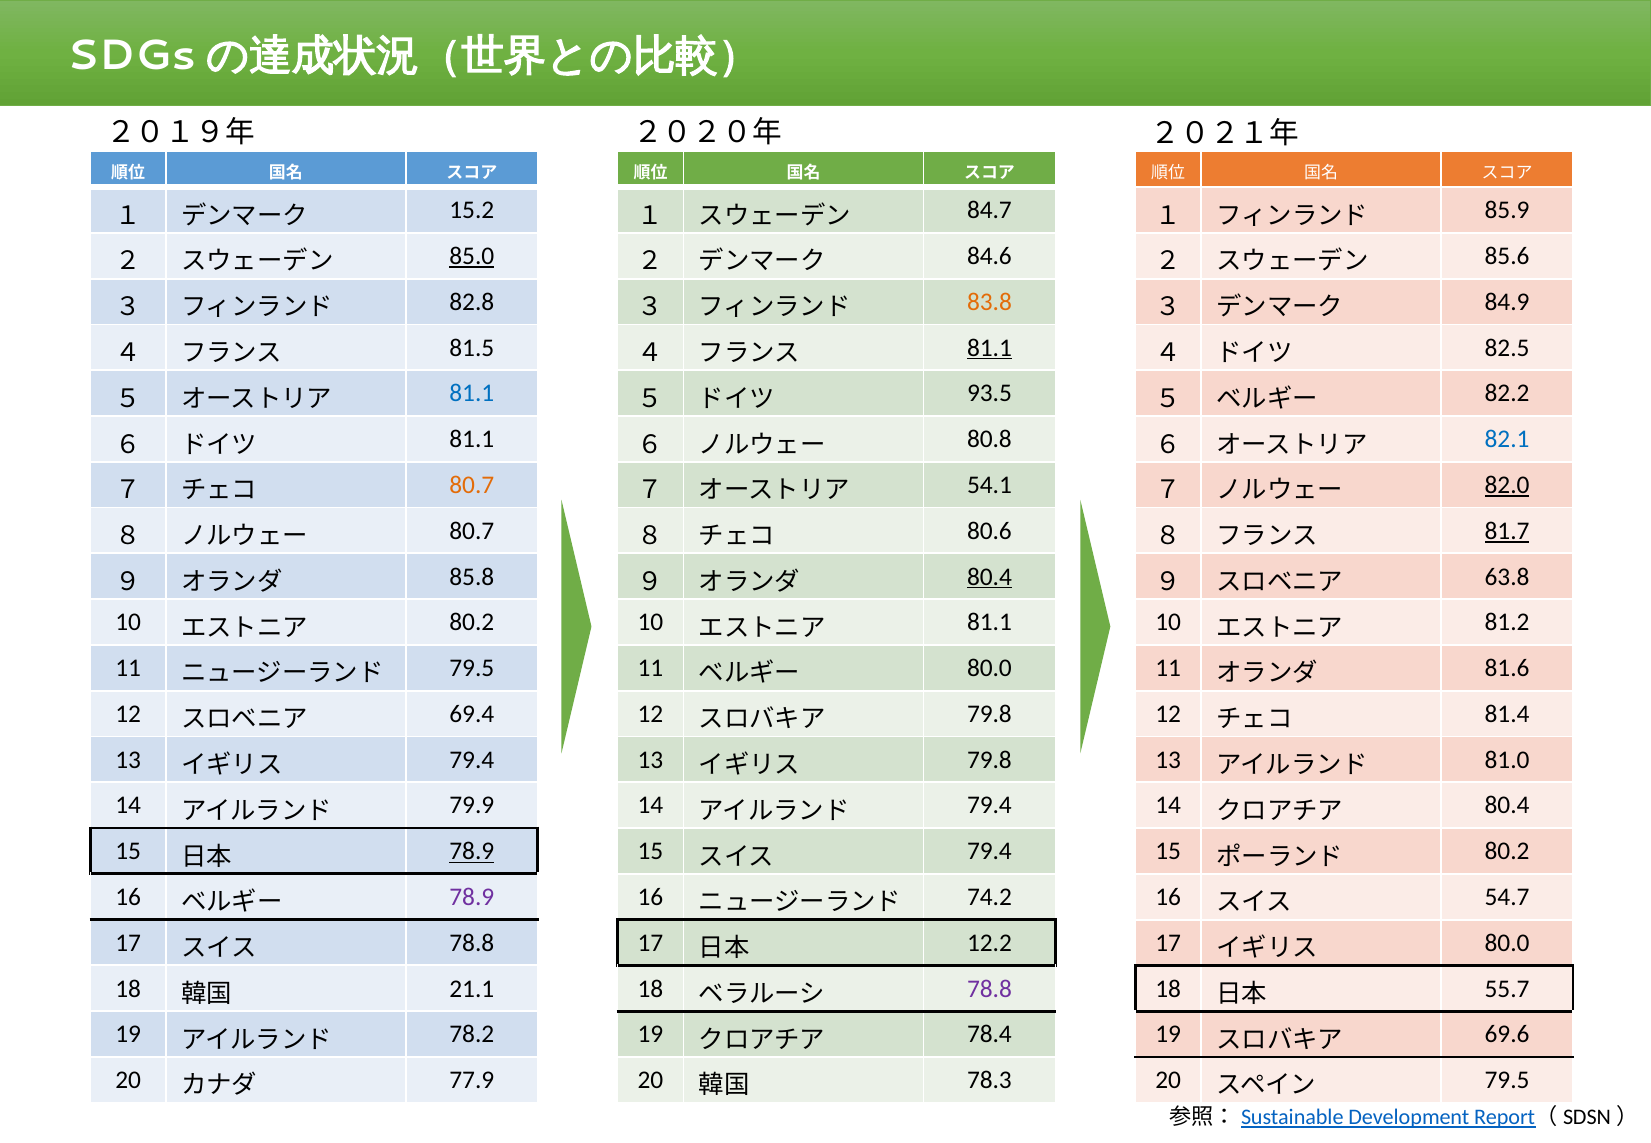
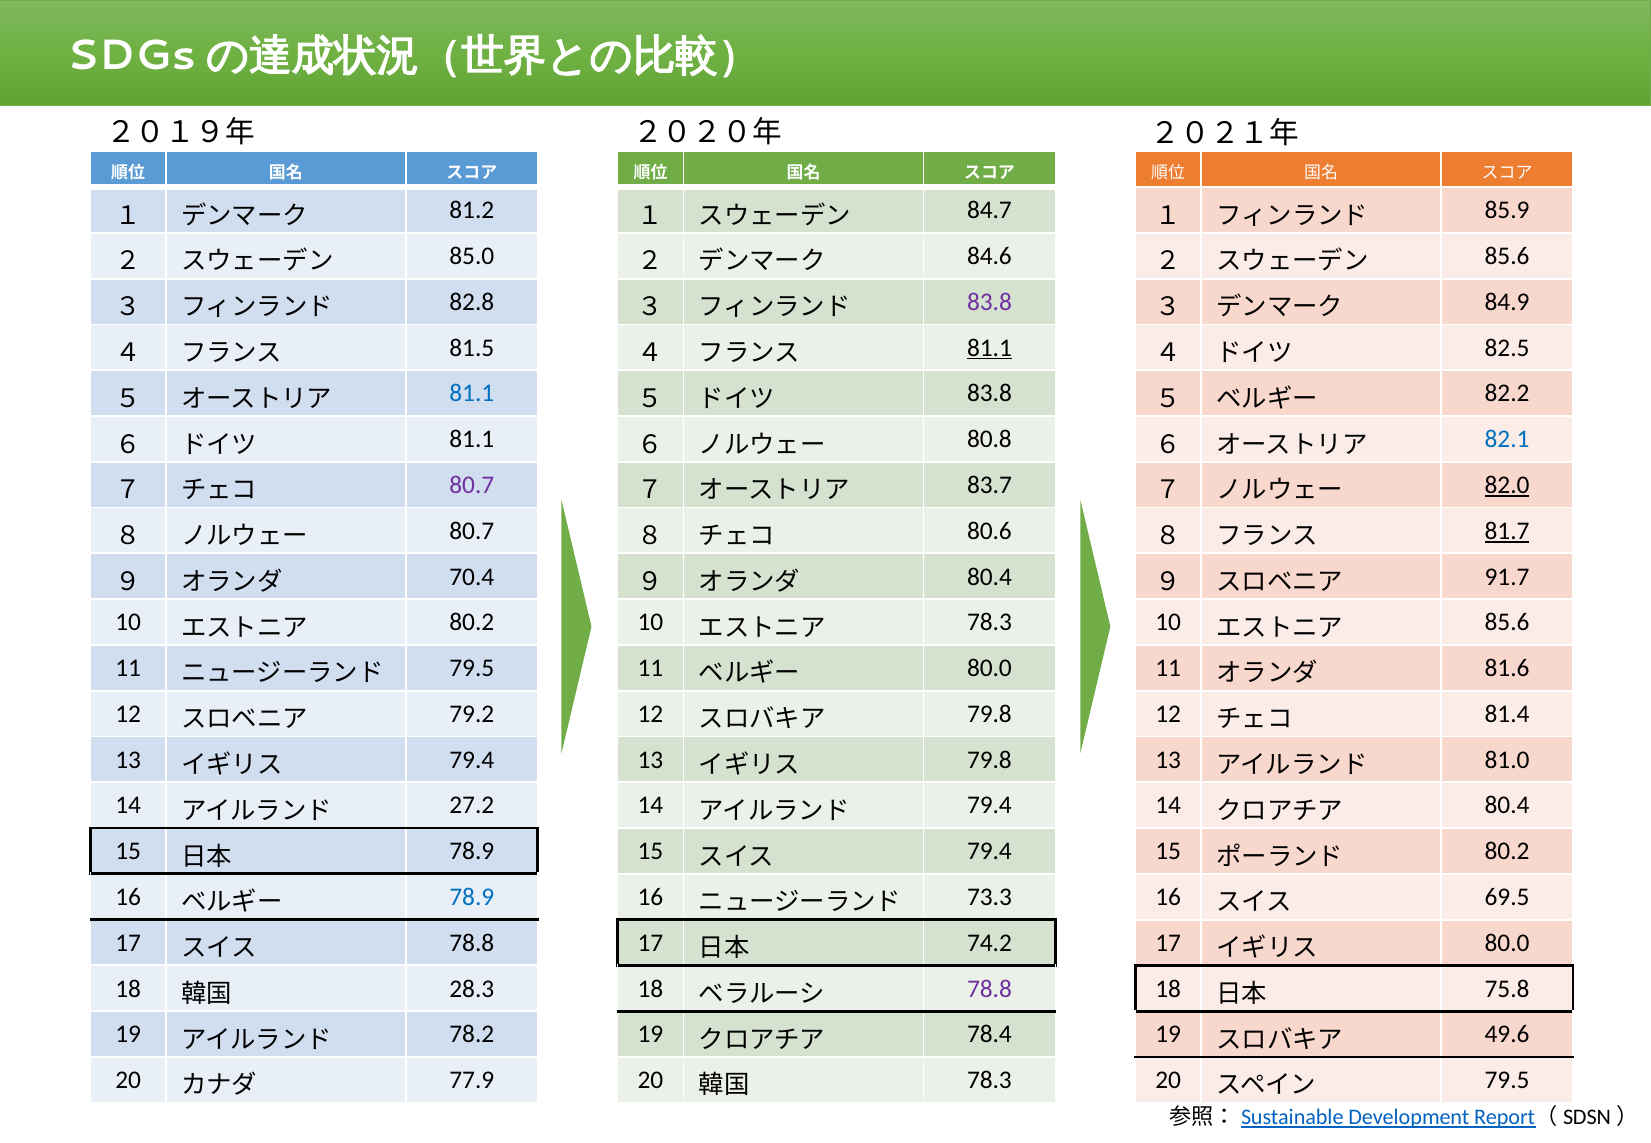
15.2: 15.2 -> 81.2
85.0 underline: present -> none
83.8 at (989, 302) colour: orange -> purple
93.5 at (989, 394): 93.5 -> 83.8
80.7 at (472, 485) colour: orange -> purple
54.1: 54.1 -> 83.7
85.8: 85.8 -> 70.4
80.4 at (989, 577) underline: present -> none
63.8: 63.8 -> 91.7
81.1 at (989, 622): 81.1 -> 78.3
81.2 at (1507, 622): 81.2 -> 85.6
69.4: 69.4 -> 79.2
79.9: 79.9 -> 27.2
78.9 at (472, 851) underline: present -> none
78.9 at (472, 897) colour: purple -> blue
74.2: 74.2 -> 73.3
54.7: 54.7 -> 69.5
12.2: 12.2 -> 74.2
21.1: 21.1 -> 28.3
55.7: 55.7 -> 75.8
69.6: 69.6 -> 49.6
